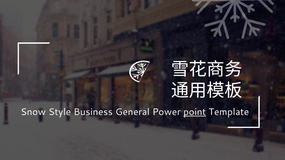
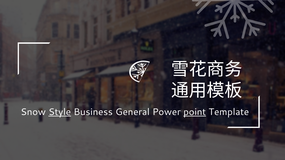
Style underline: none -> present
